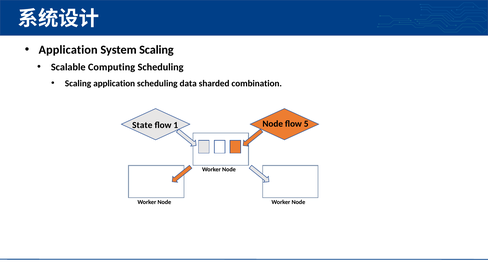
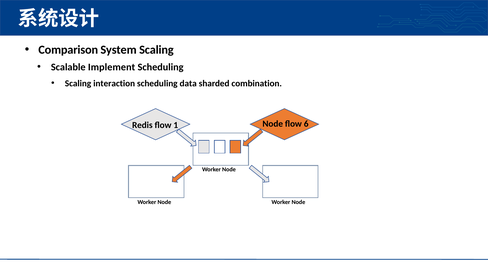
Application at (68, 50): Application -> Comparison
Computing: Computing -> Implement
Scaling application: application -> interaction
State: State -> Redis
5: 5 -> 6
